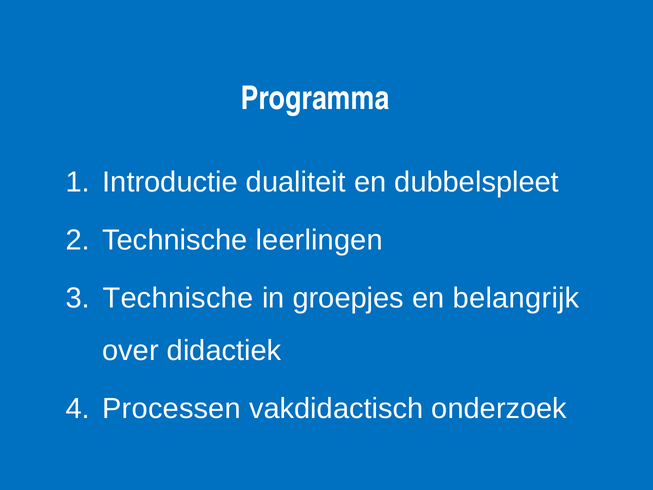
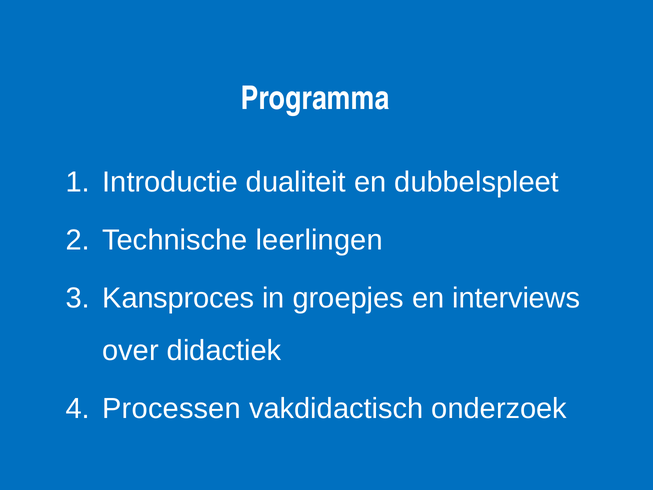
Technische at (178, 298): Technische -> Kansproces
belangrijk: belangrijk -> interviews
